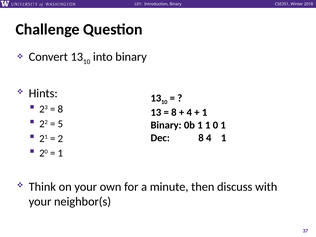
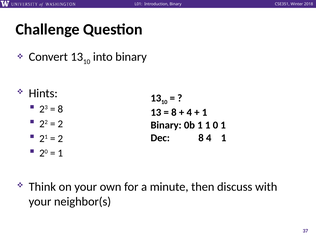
5 at (60, 124): 5 -> 2
